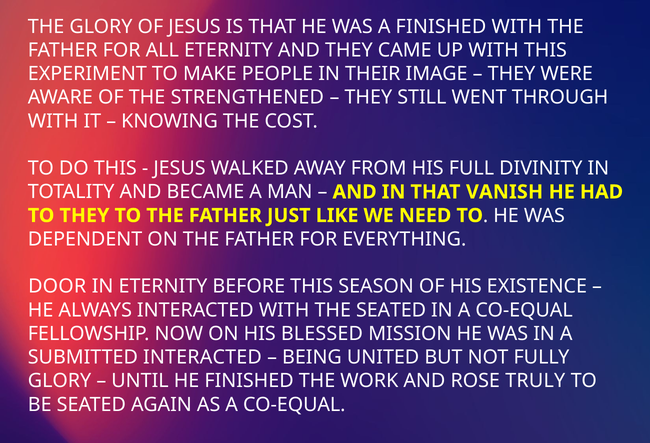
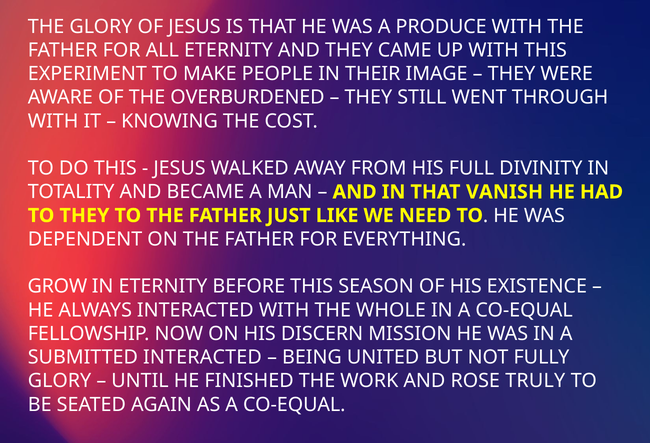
A FINISHED: FINISHED -> PRODUCE
STRENGTHENED: STRENGTHENED -> OVERBURDENED
DOOR: DOOR -> GROW
THE SEATED: SEATED -> WHOLE
BLESSED: BLESSED -> DISCERN
